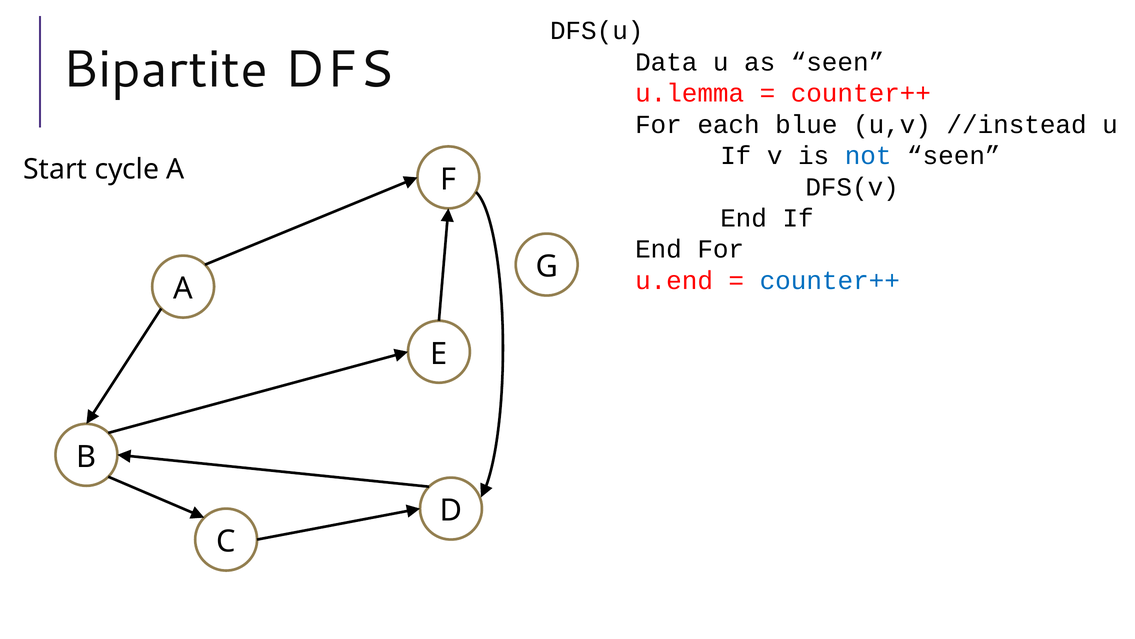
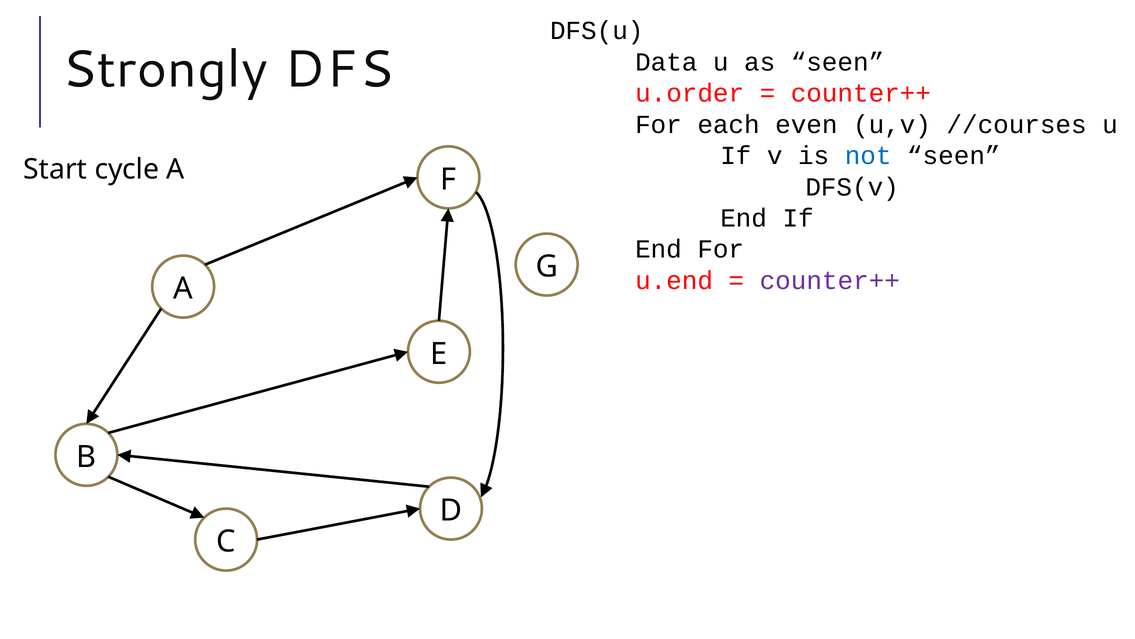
Bipartite: Bipartite -> Strongly
u.lemma: u.lemma -> u.order
blue: blue -> even
//instead: //instead -> //courses
counter++ at (830, 280) colour: blue -> purple
